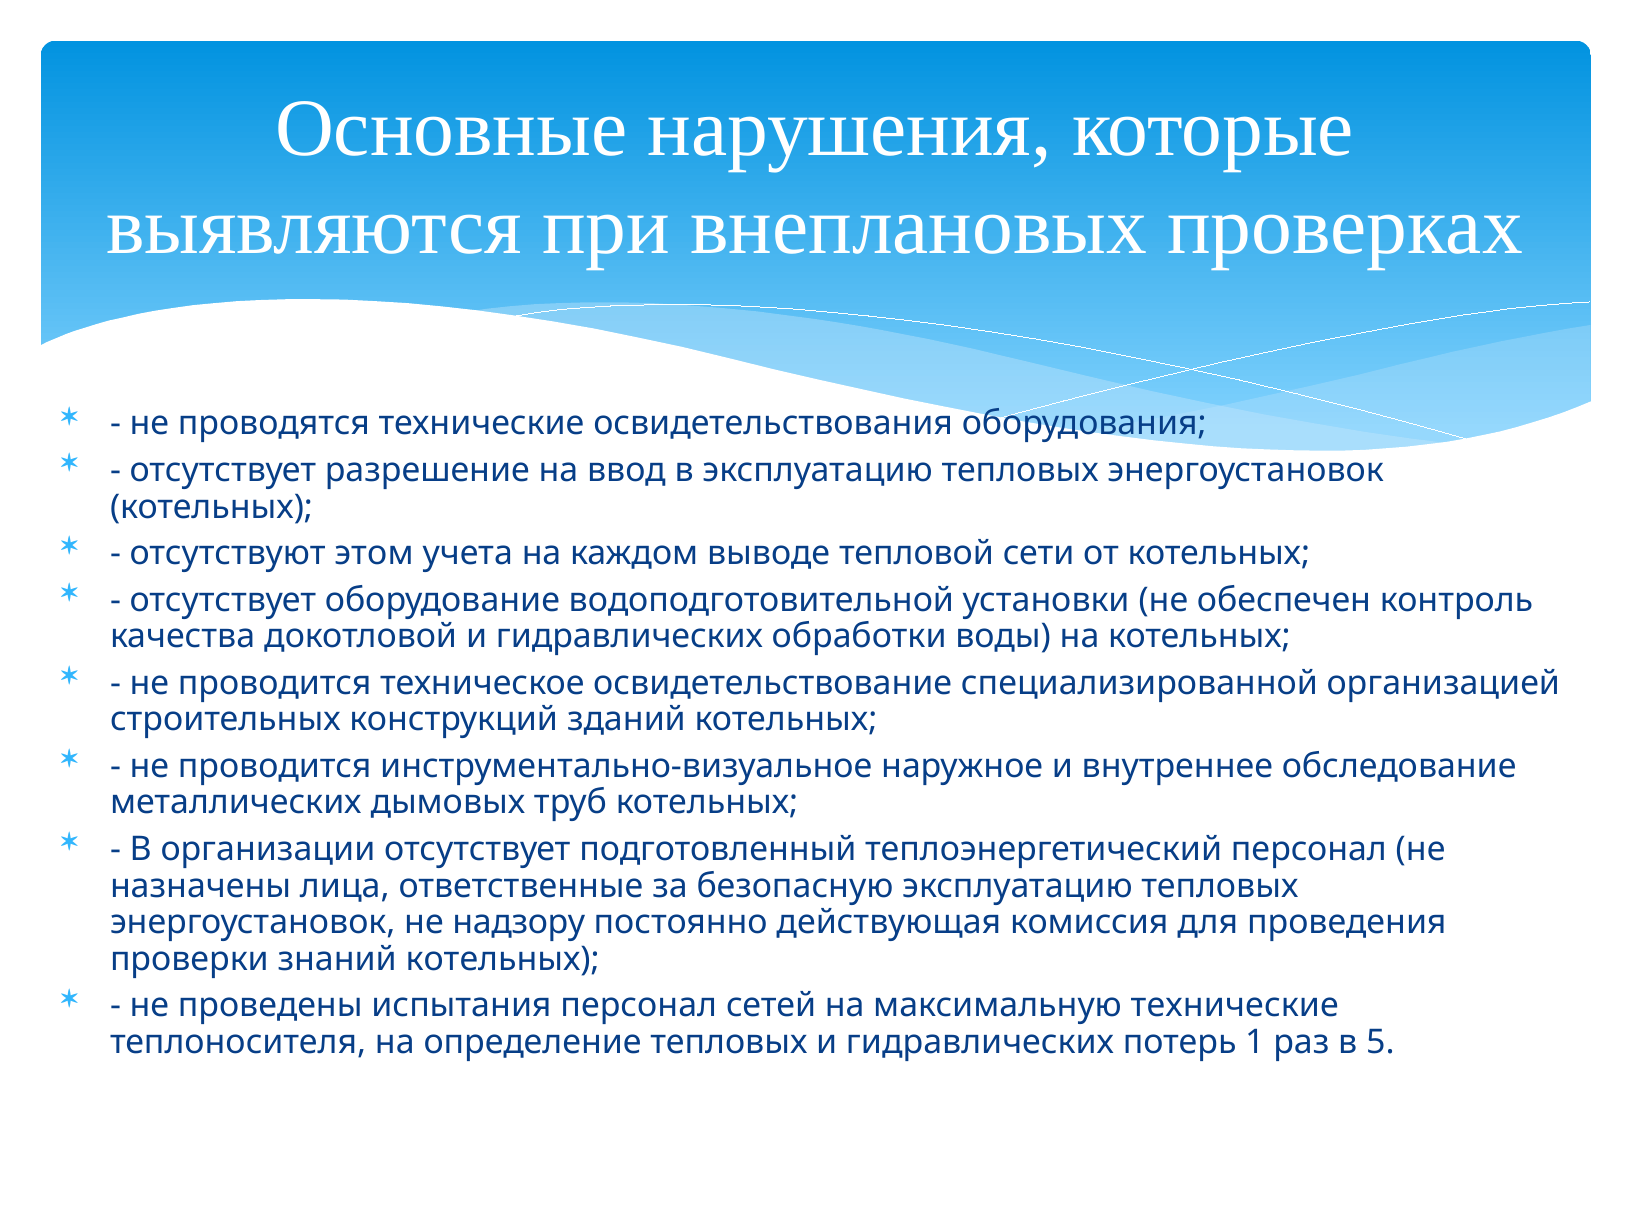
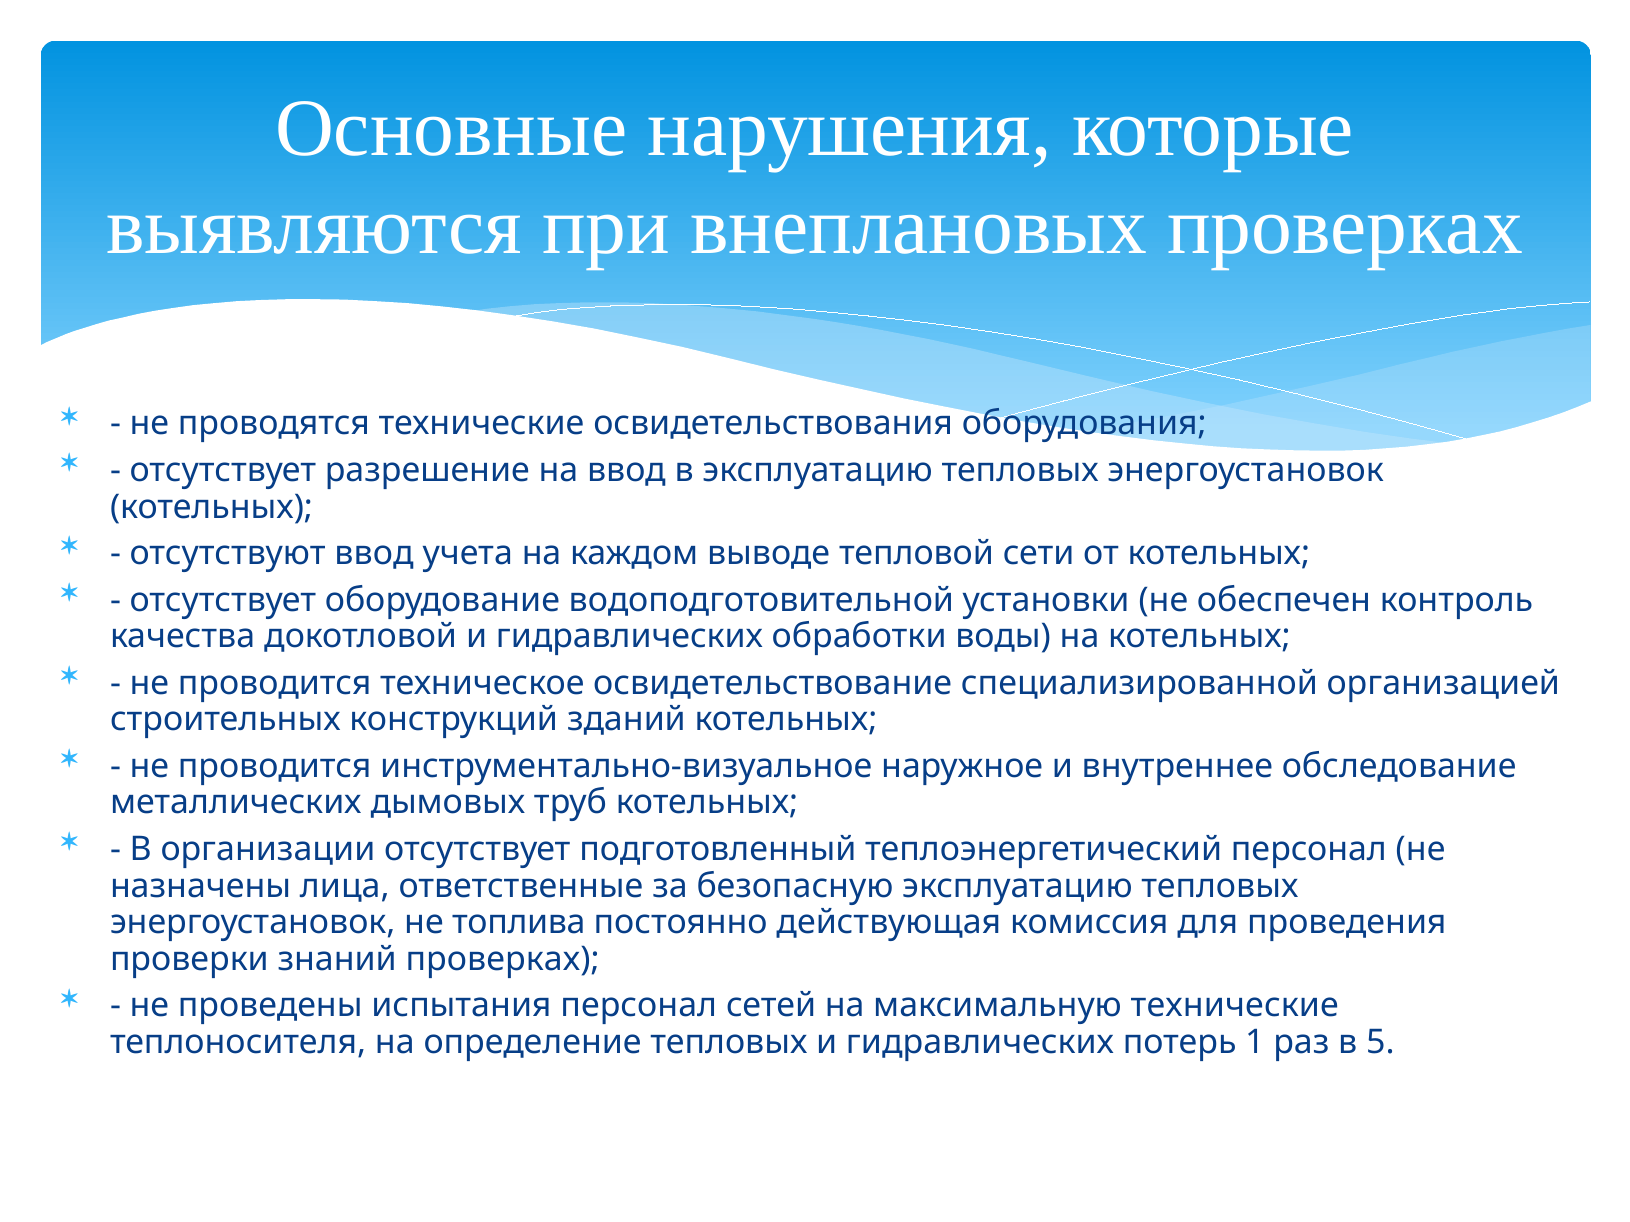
отсутствуют этом: этом -> ввод
надзору: надзору -> топлива
знаний котельных: котельных -> проверках
